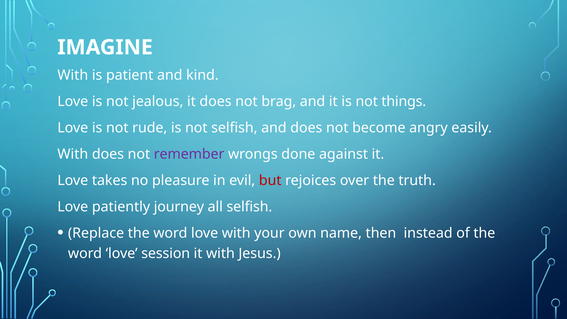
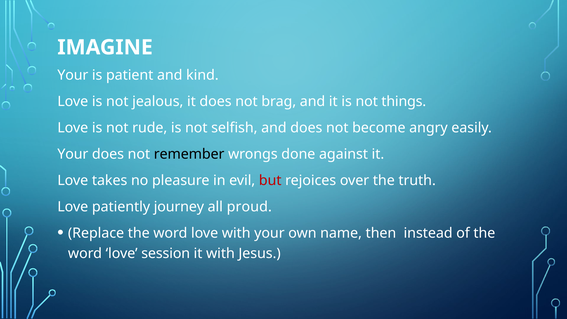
With at (73, 75): With -> Your
With at (73, 154): With -> Your
remember colour: purple -> black
all selfish: selfish -> proud
